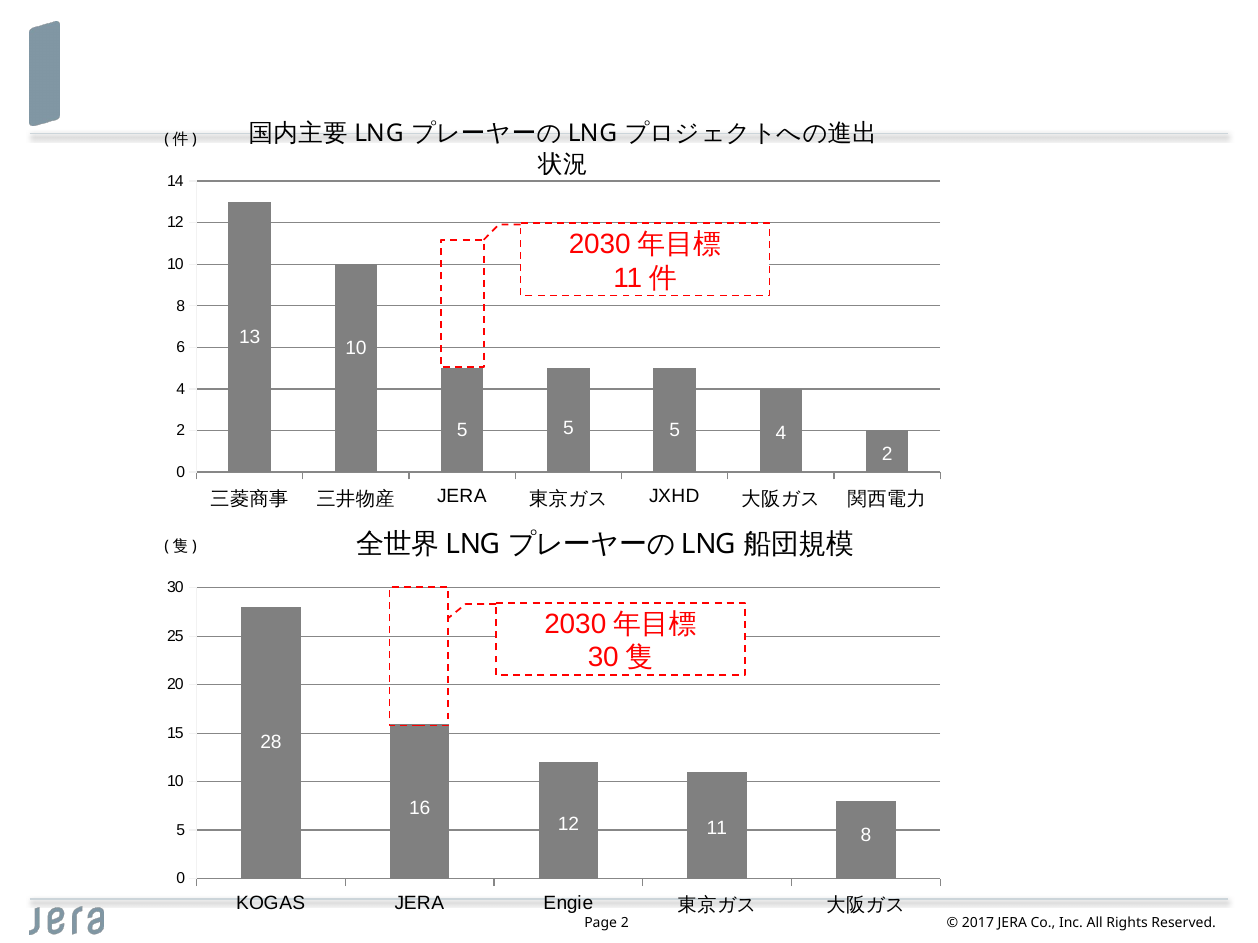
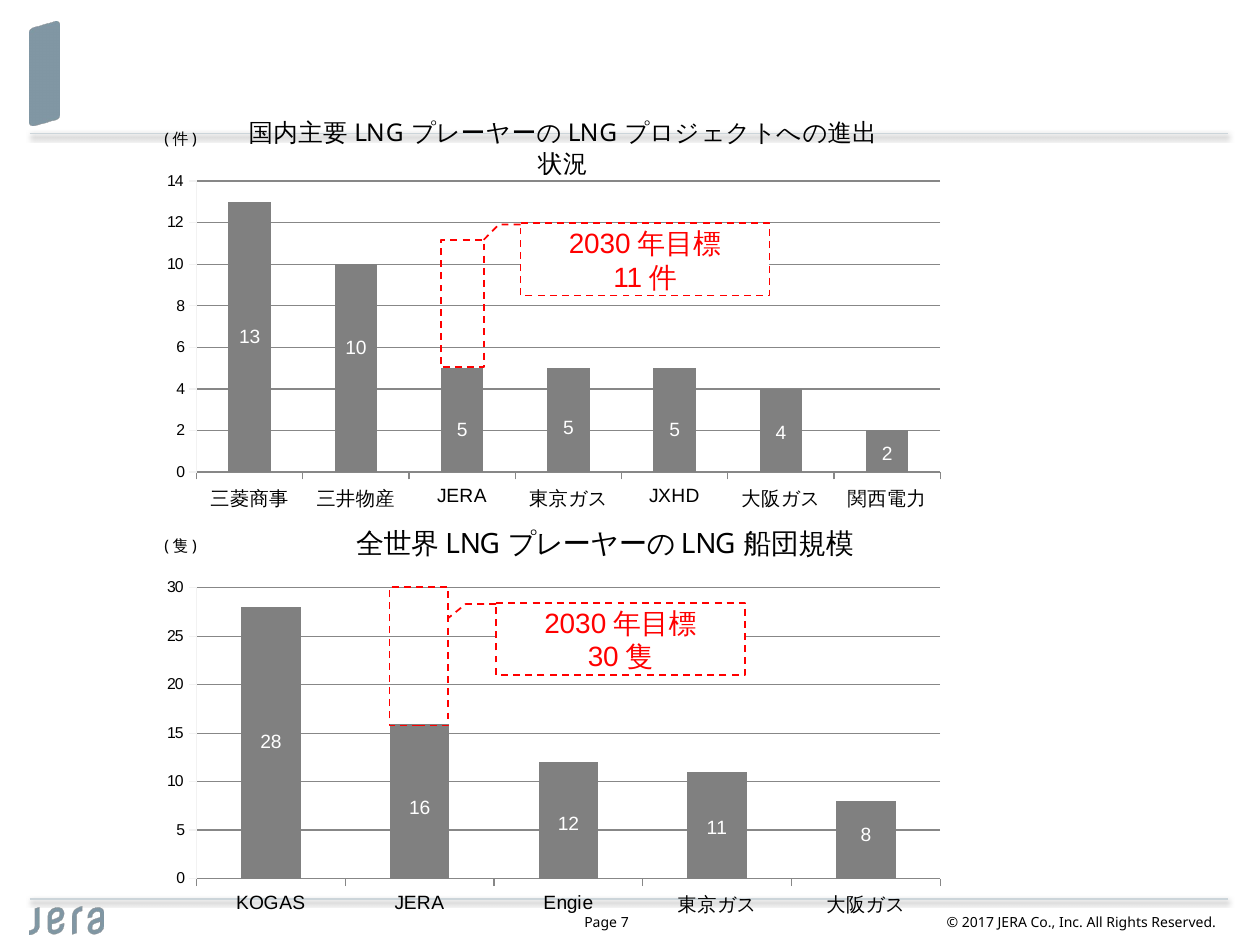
2 at (625, 923): 2 -> 7
